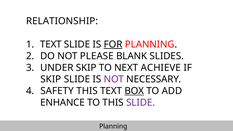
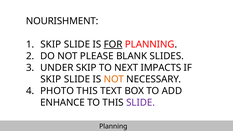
RELATIONSHIP: RELATIONSHIP -> NOURISHMENT
TEXT at (51, 44): TEXT -> SKIP
ACHIEVE: ACHIEVE -> IMPACTS
NOT at (114, 79) colour: purple -> orange
SAFETY: SAFETY -> PHOTO
BOX underline: present -> none
